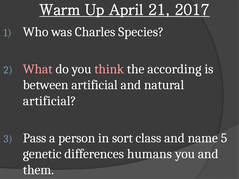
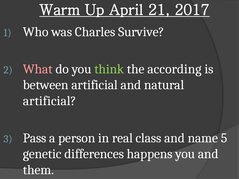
Species: Species -> Survive
think colour: pink -> light green
sort: sort -> real
humans: humans -> happens
